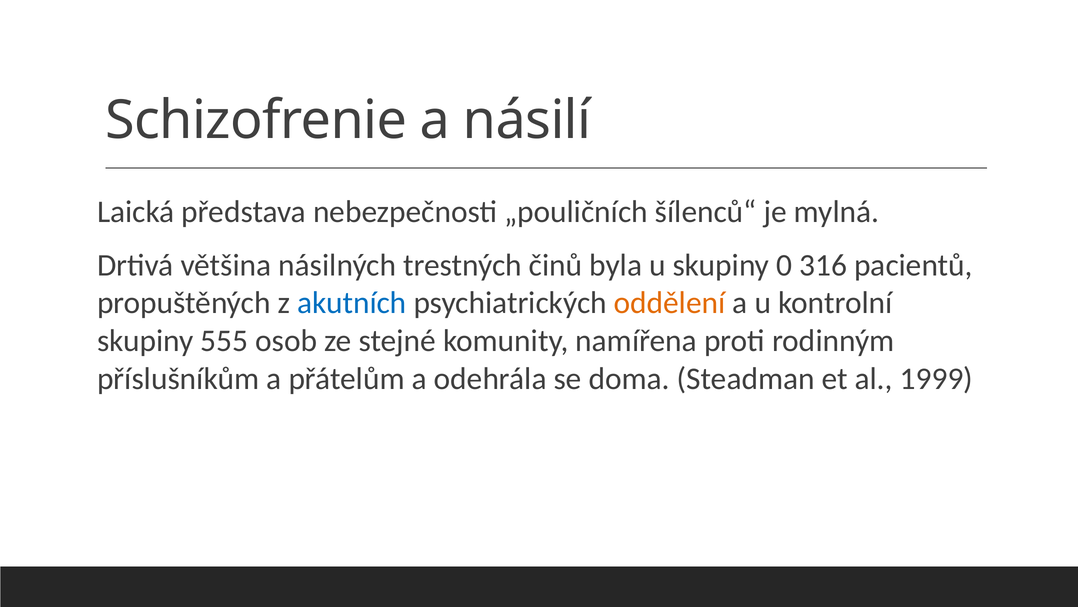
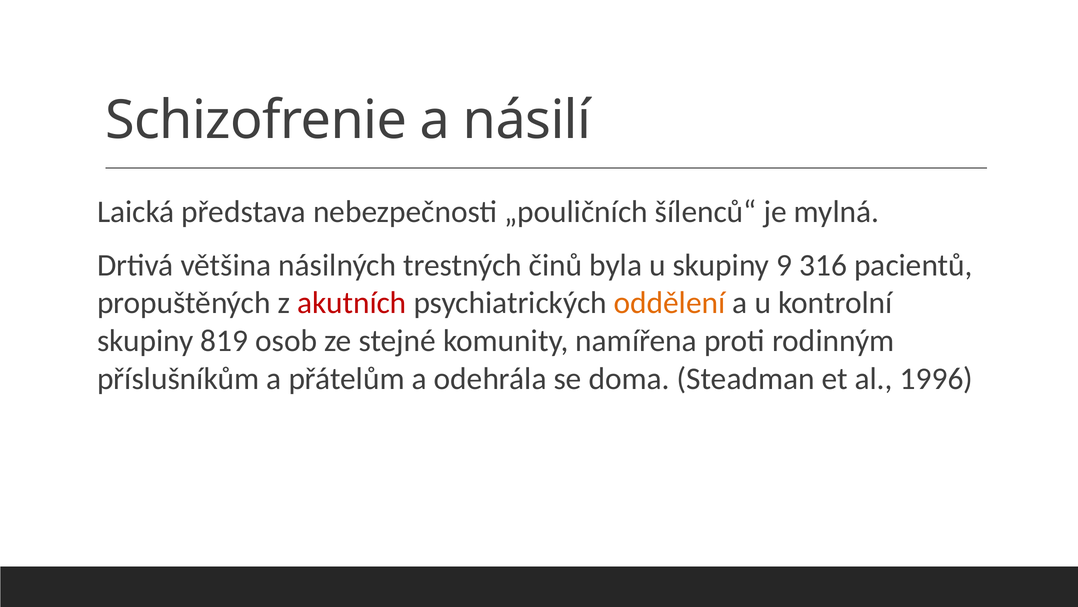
0: 0 -> 9
akutních colour: blue -> red
555: 555 -> 819
1999: 1999 -> 1996
